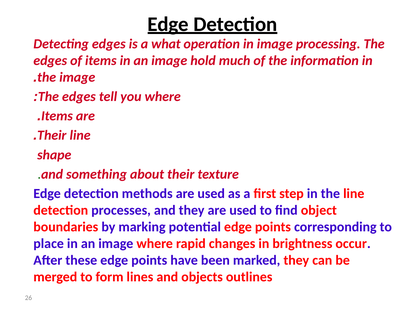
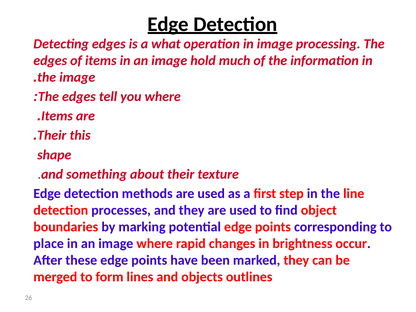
Their line: line -> this
